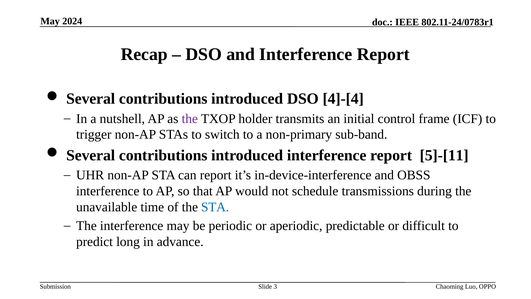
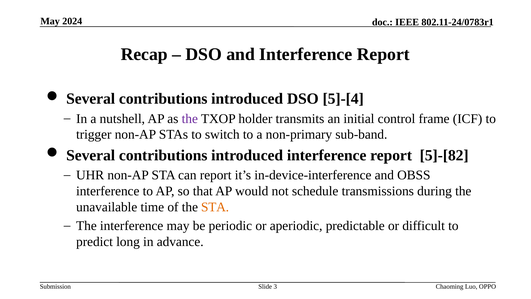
4]-[4: 4]-[4 -> 5]-[4
5]-[11: 5]-[11 -> 5]-[82
STA at (215, 207) colour: blue -> orange
